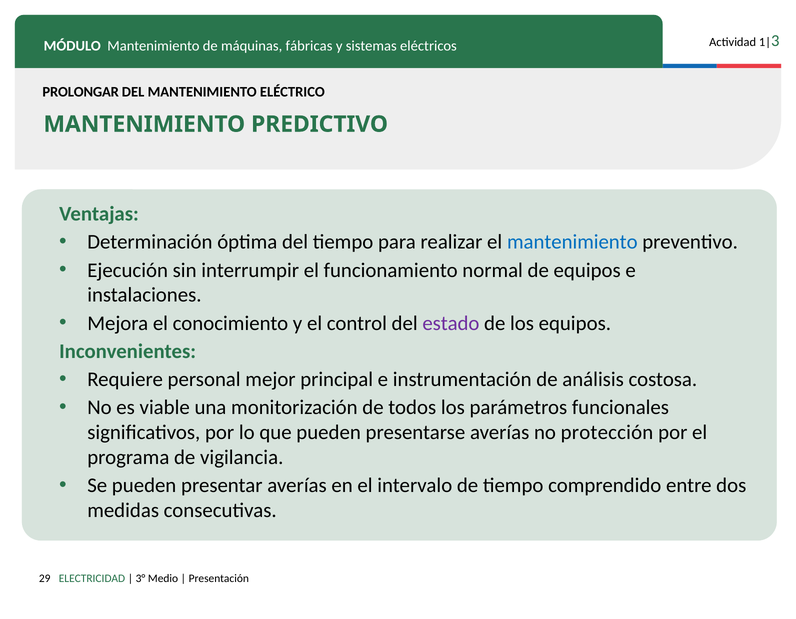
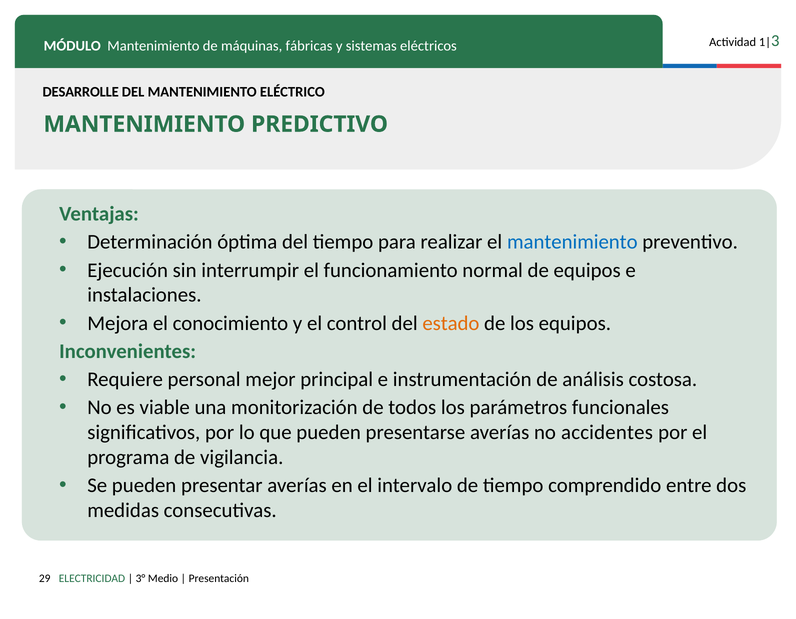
PROLONGAR: PROLONGAR -> DESARROLLE
estado colour: purple -> orange
protección: protección -> accidentes
